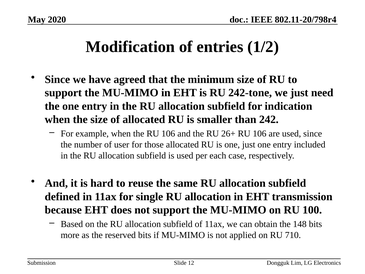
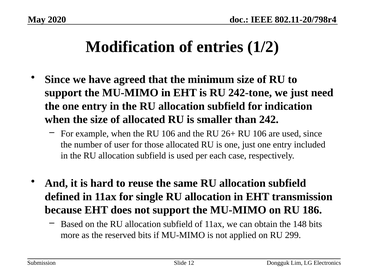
100: 100 -> 186
710: 710 -> 299
